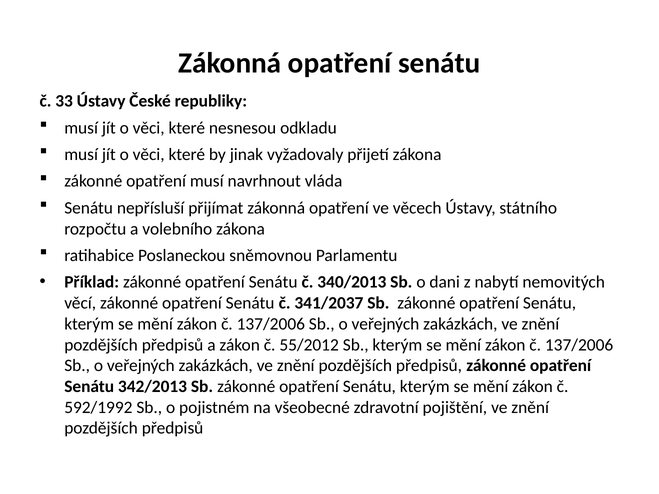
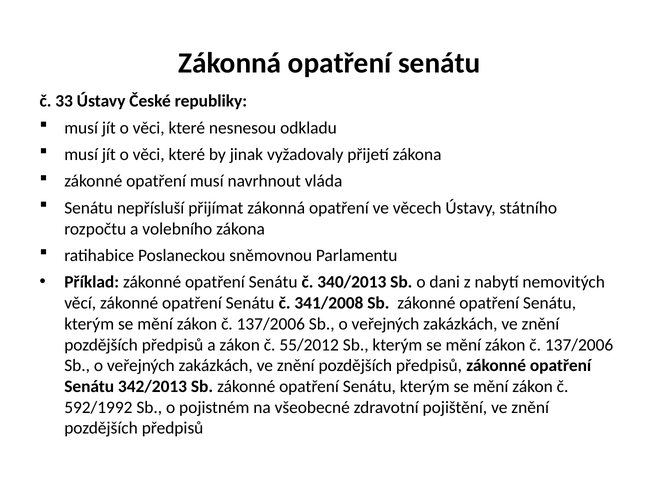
341/2037: 341/2037 -> 341/2008
